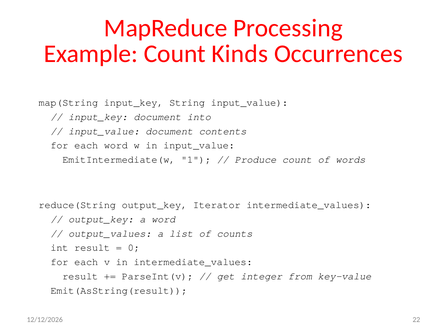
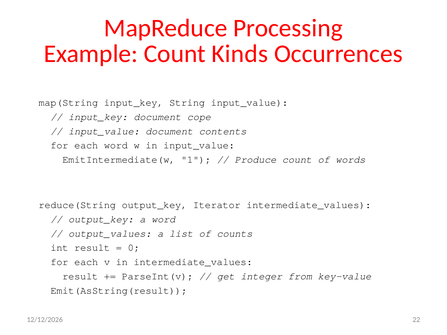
into: into -> cope
